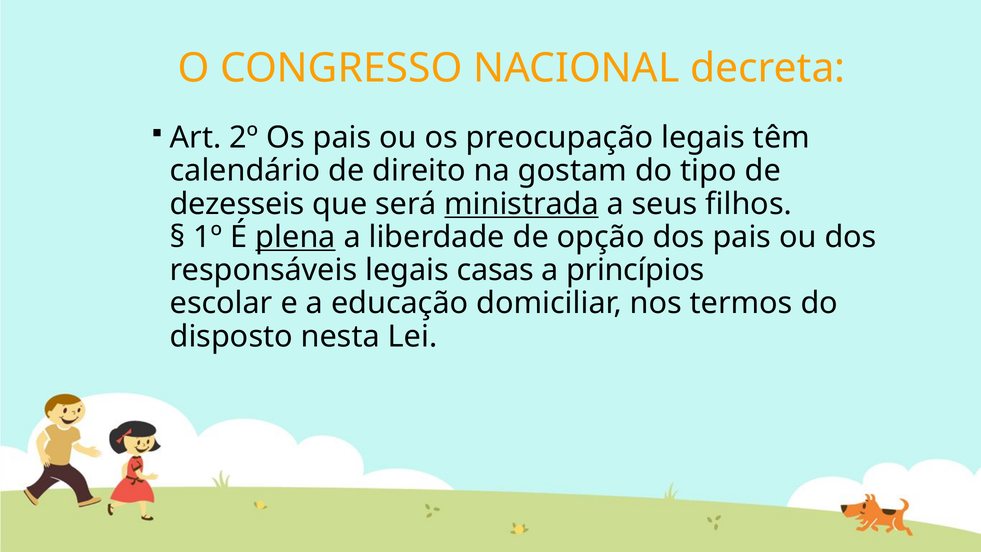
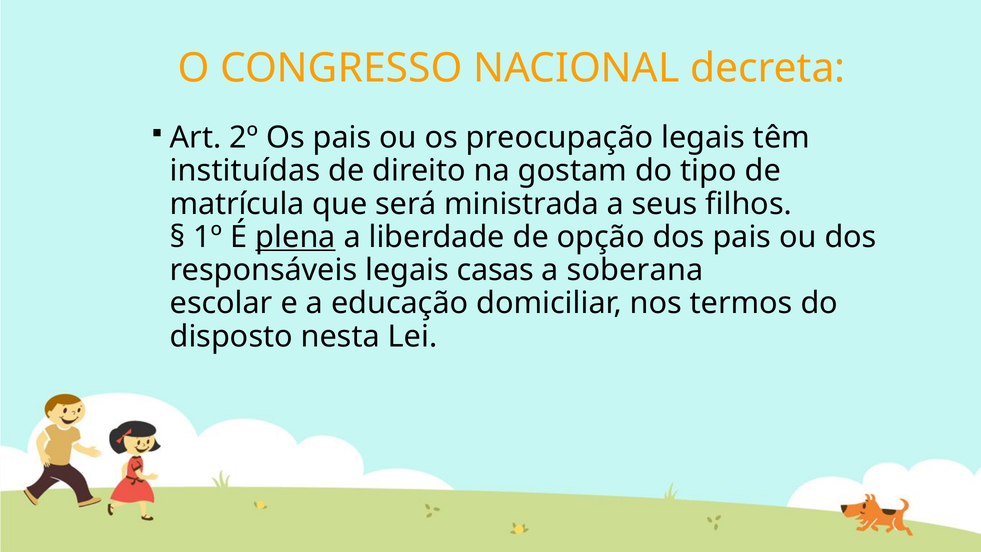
calendário: calendário -> instituídas
dezesseis: dezesseis -> matrícula
ministrada underline: present -> none
princípios: princípios -> soberana
